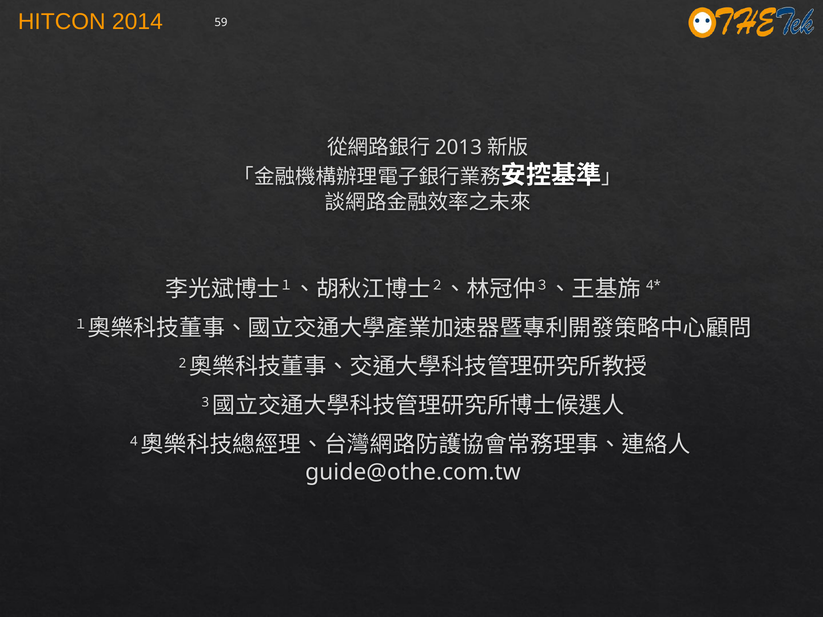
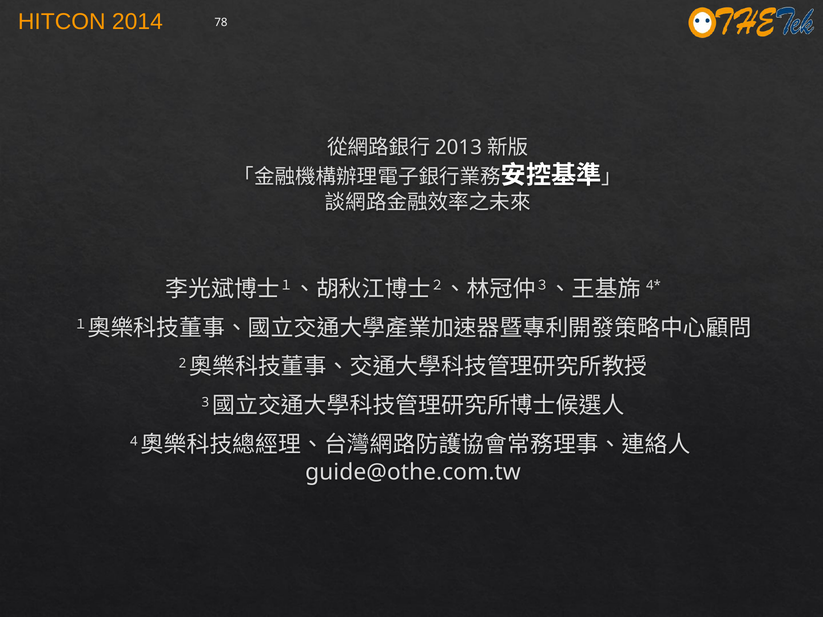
59: 59 -> 78
